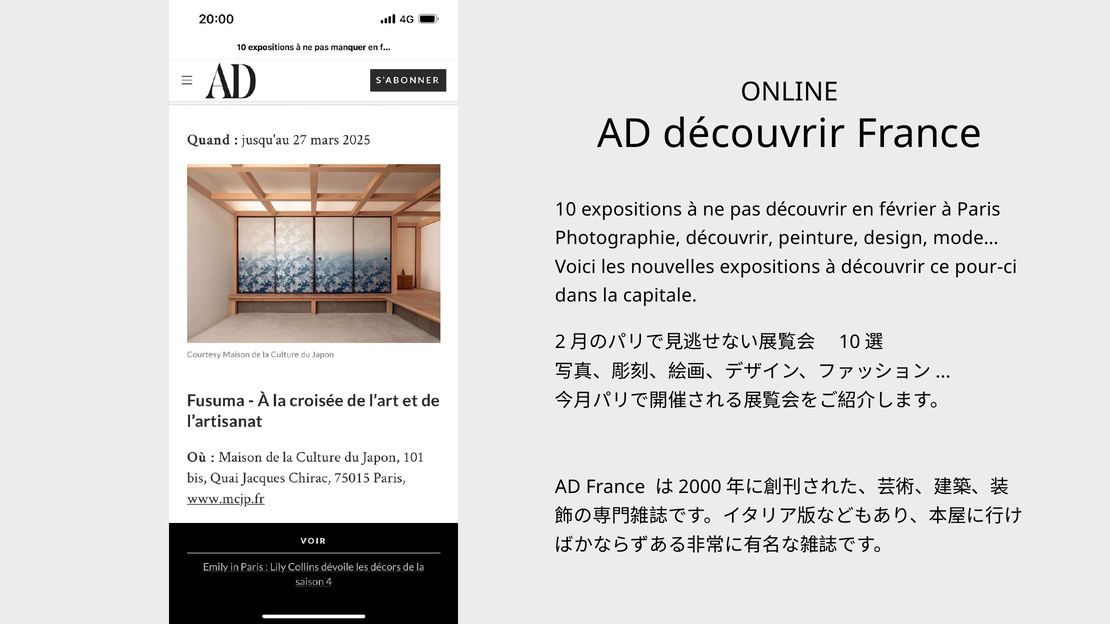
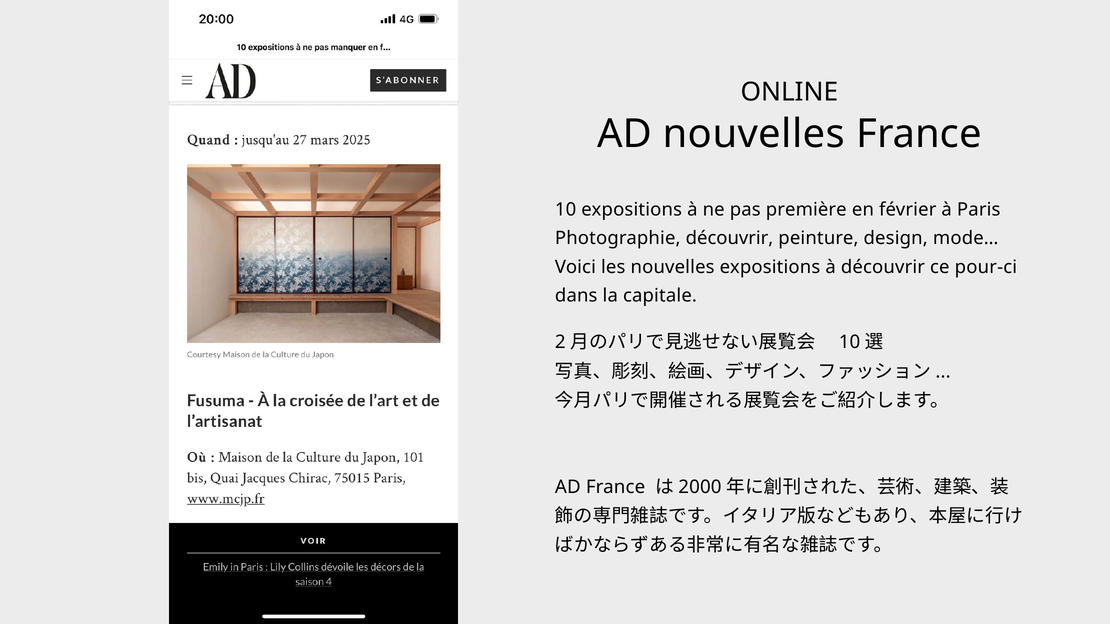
AD découvrir: découvrir -> nouvelles
pas découvrir: découvrir -> première
